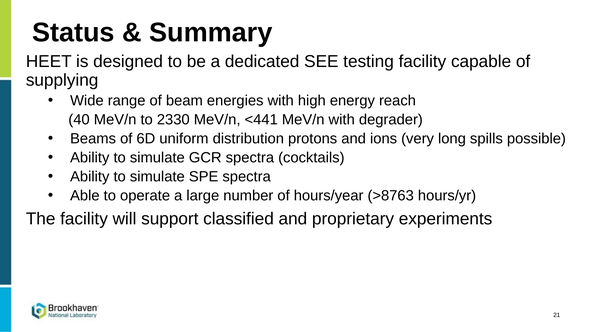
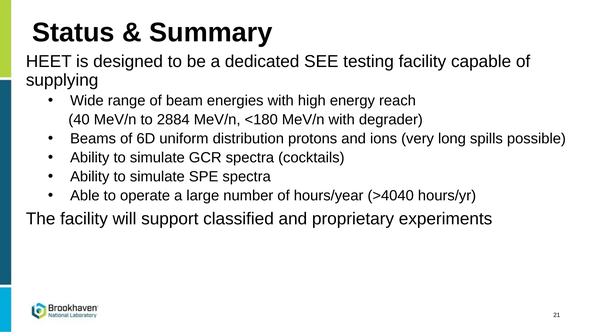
2330: 2330 -> 2884
<441: <441 -> <180
>8763: >8763 -> >4040
